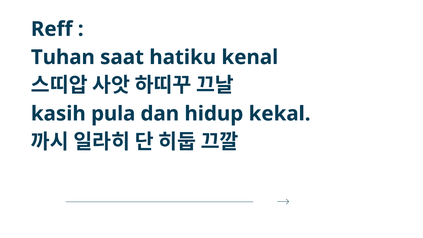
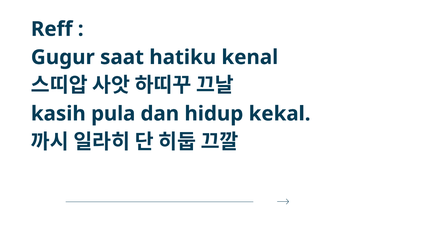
Tuhan: Tuhan -> Gugur
